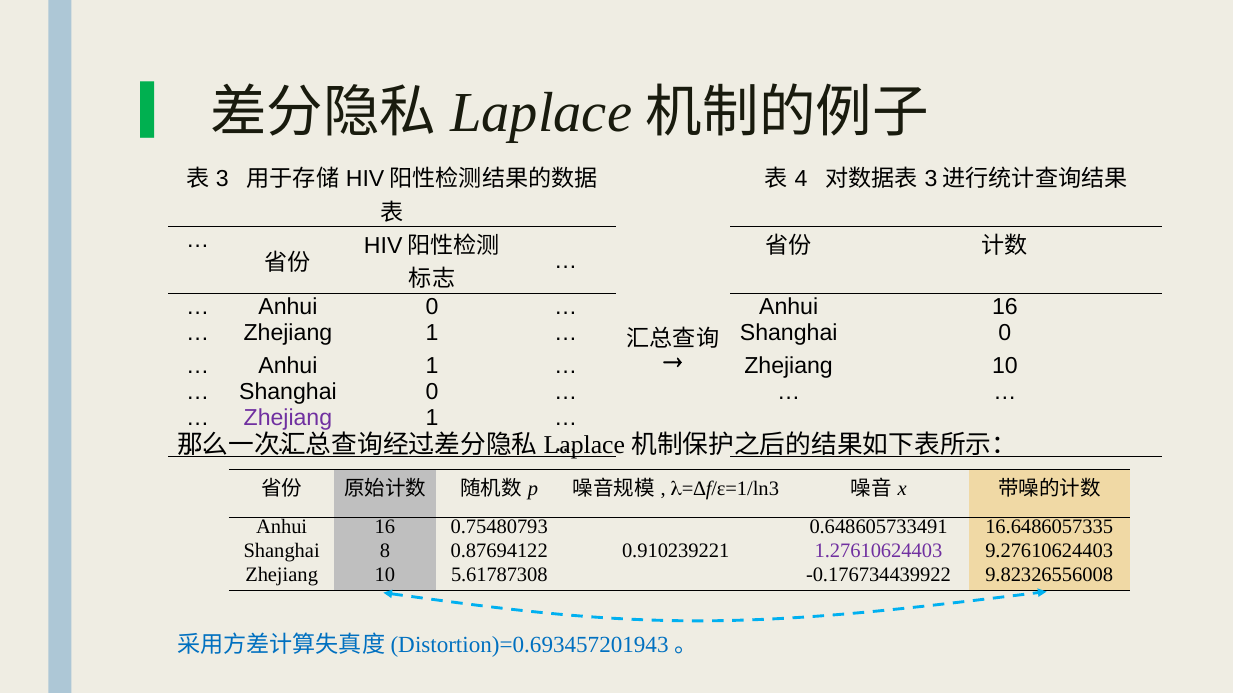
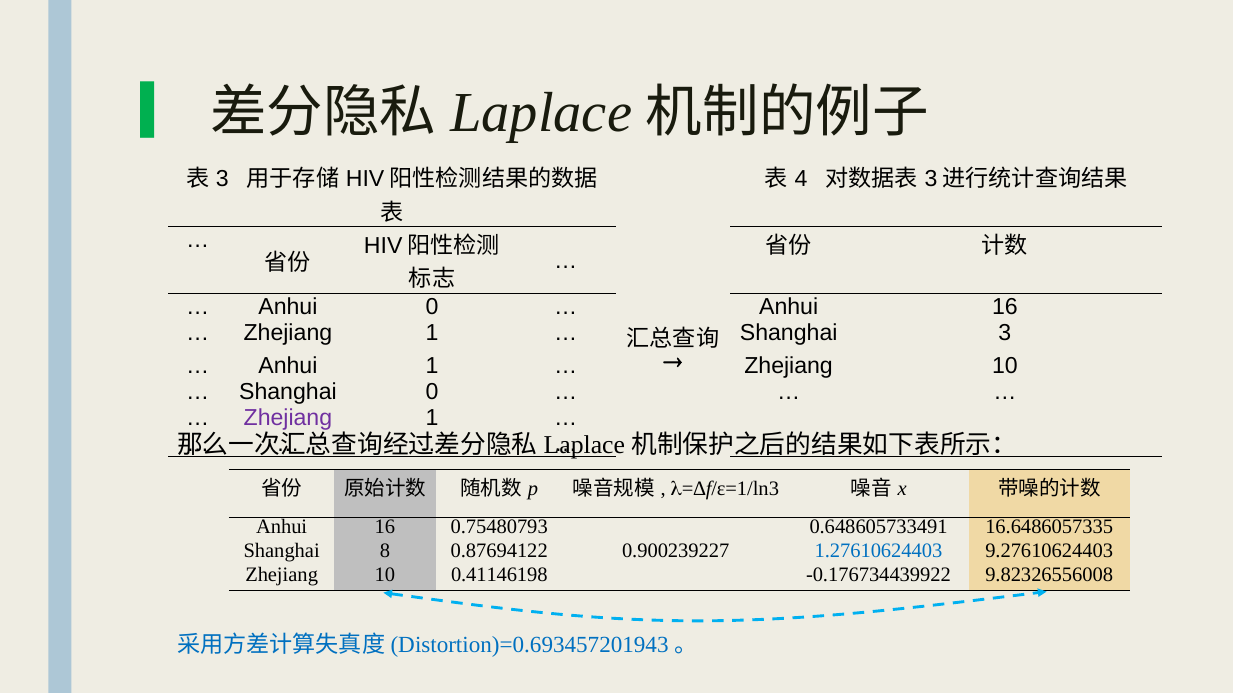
0 at (1005, 333): 0 -> 3
0.910239221: 0.910239221 -> 0.900239227
1.27610624403 colour: purple -> blue
5.61787308: 5.61787308 -> 0.41146198
